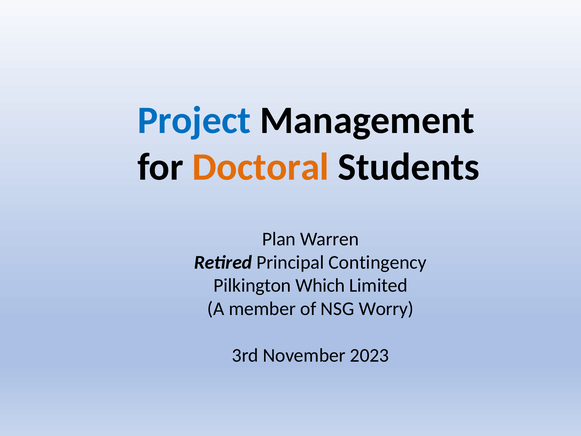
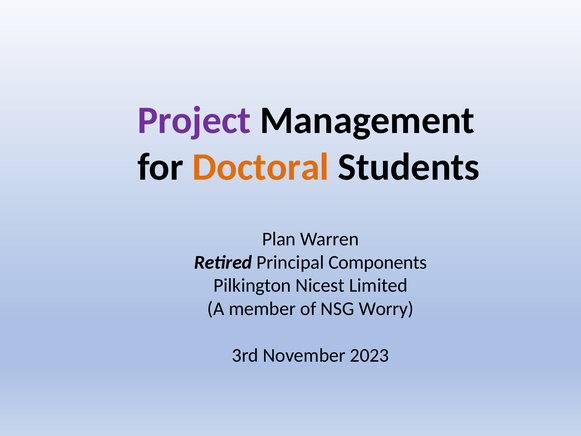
Project colour: blue -> purple
Contingency: Contingency -> Components
Which: Which -> Nicest
